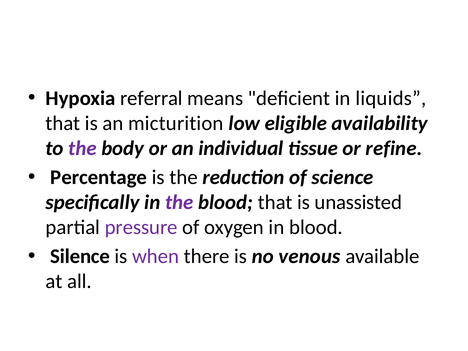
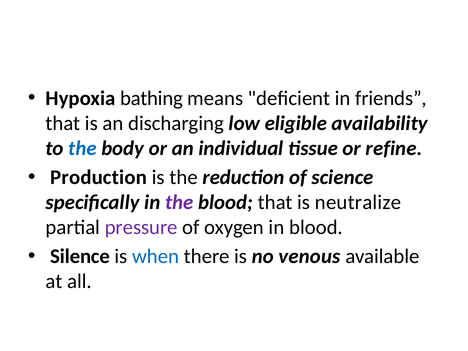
referral: referral -> bathing
liquids: liquids -> friends
micturition: micturition -> discharging
the at (82, 148) colour: purple -> blue
Percentage: Percentage -> Production
unassisted: unassisted -> neutralize
when colour: purple -> blue
